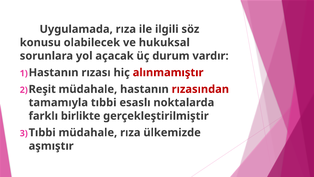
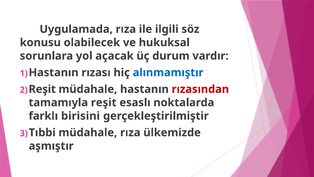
alınmamıştır colour: red -> blue
tamamıyla tıbbi: tıbbi -> reşit
birlikte: birlikte -> birisini
